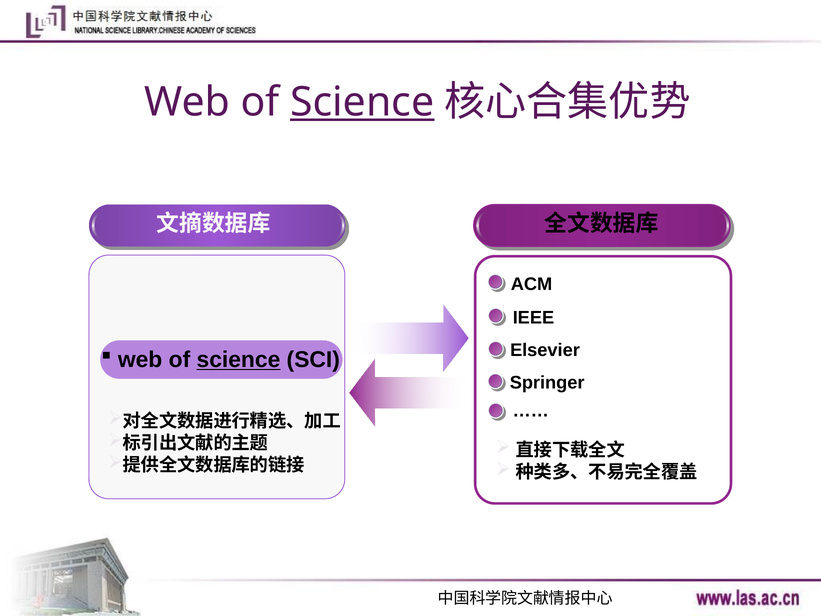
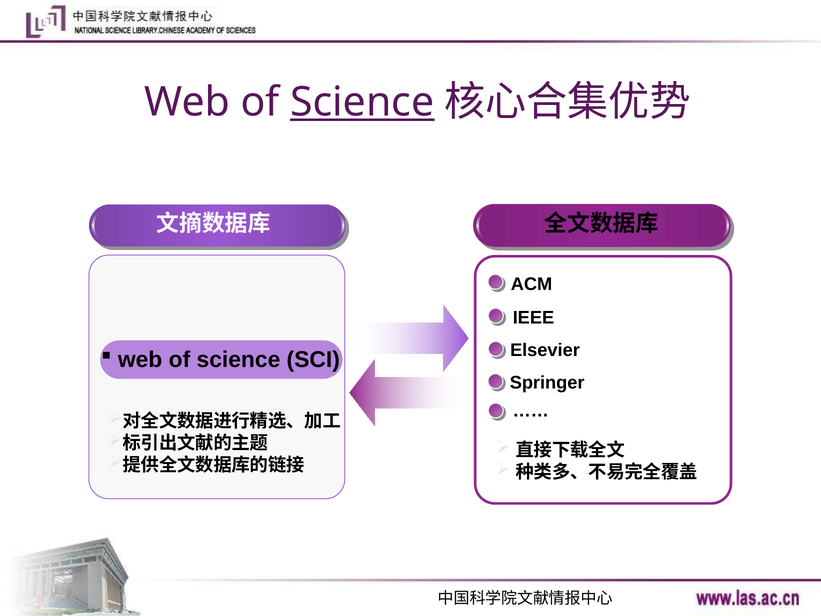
science at (238, 360) underline: present -> none
